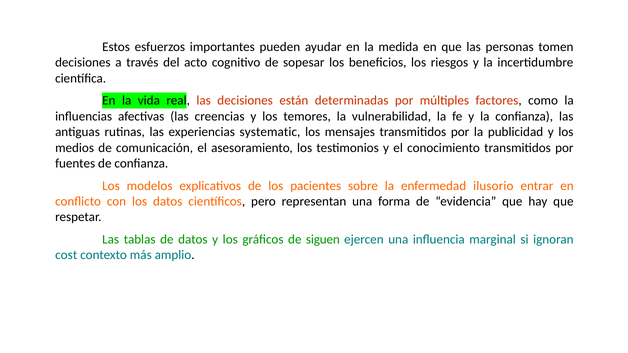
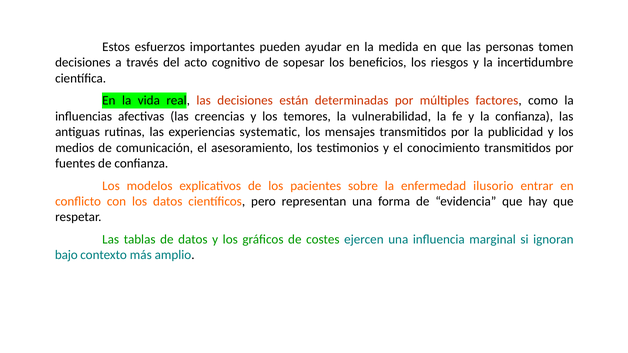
siguen: siguen -> costes
cost: cost -> bajo
